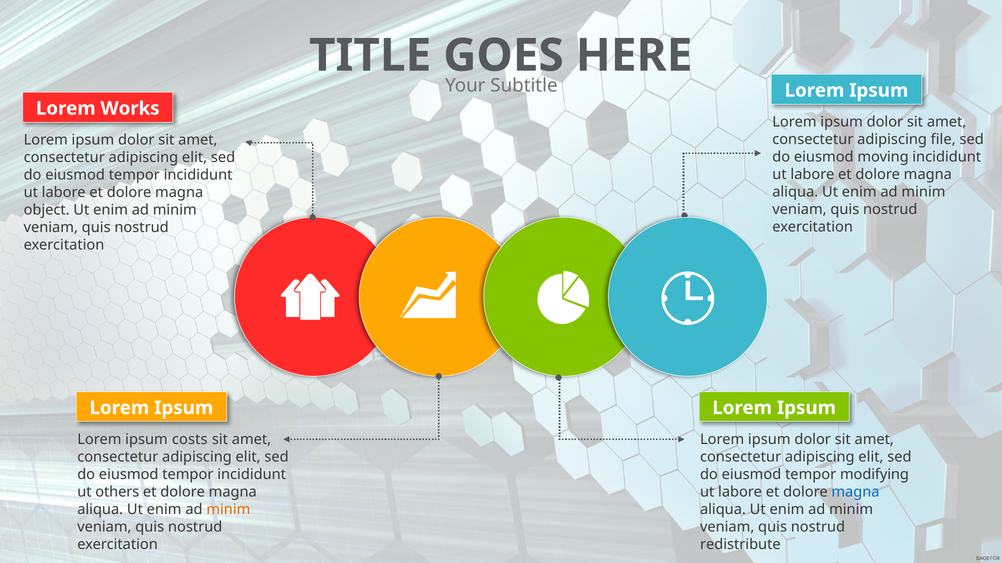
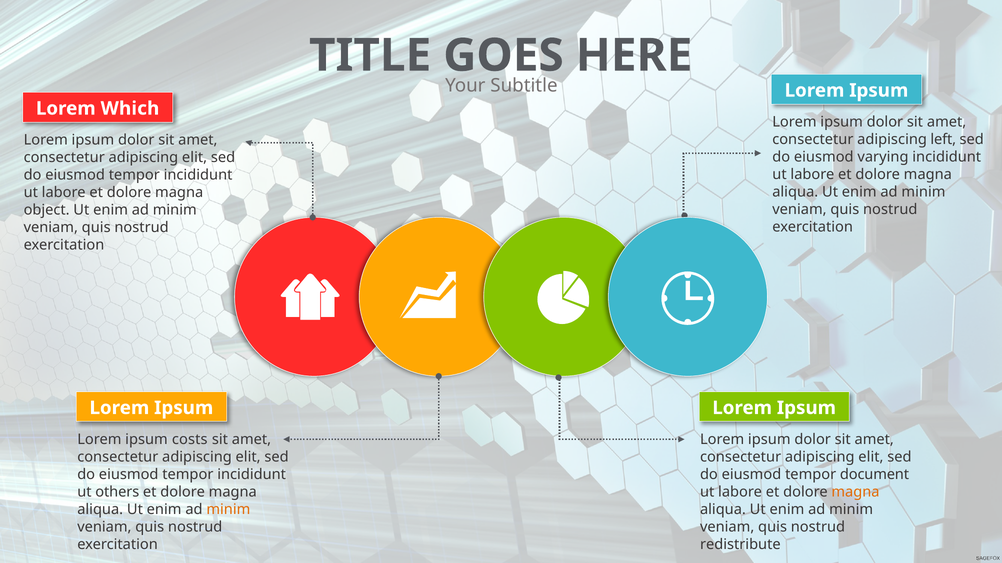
Works: Works -> Which
file: file -> left
moving: moving -> varying
modifying: modifying -> document
magna at (856, 492) colour: blue -> orange
